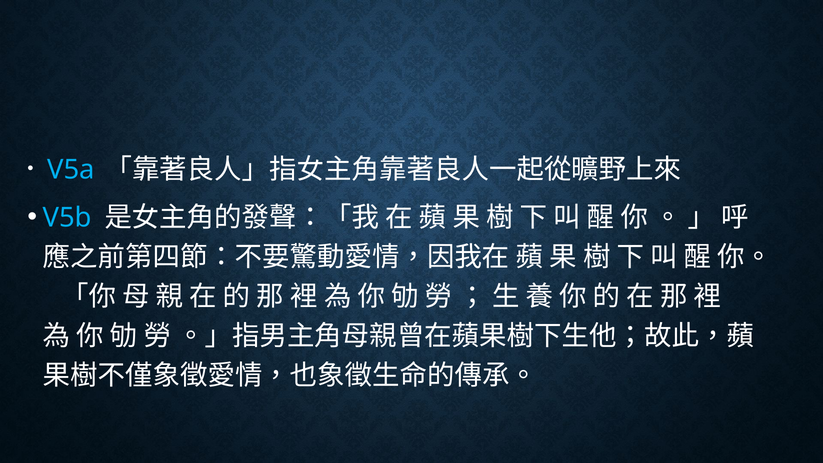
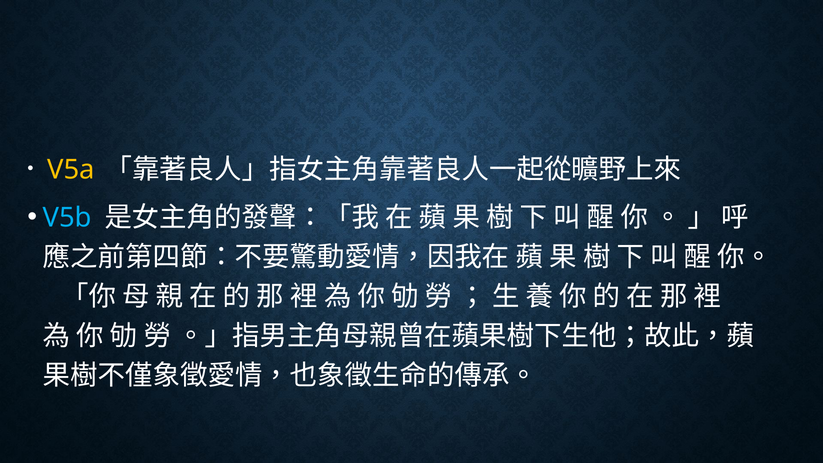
V5a colour: light blue -> yellow
